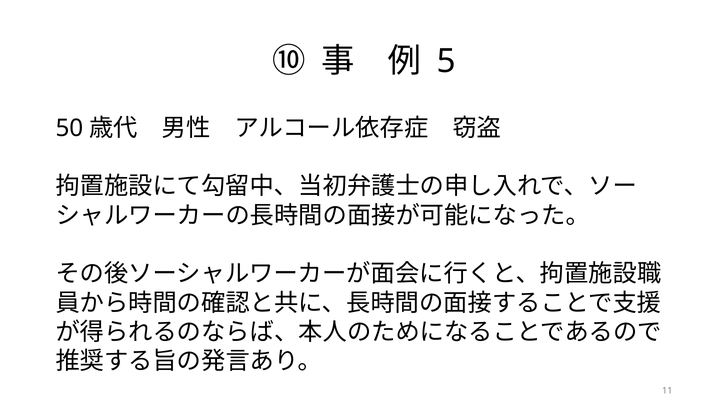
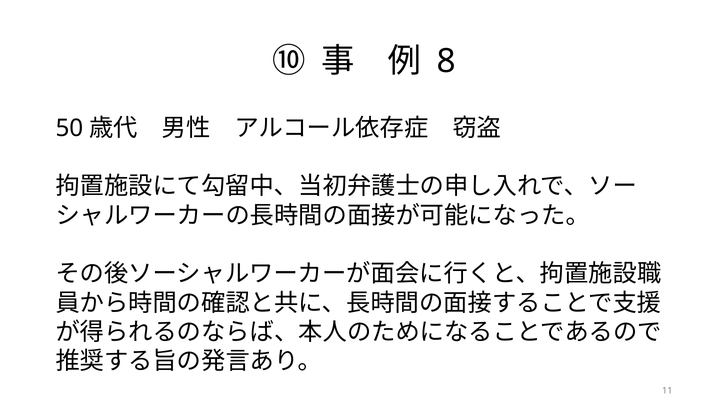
5: 5 -> 8
